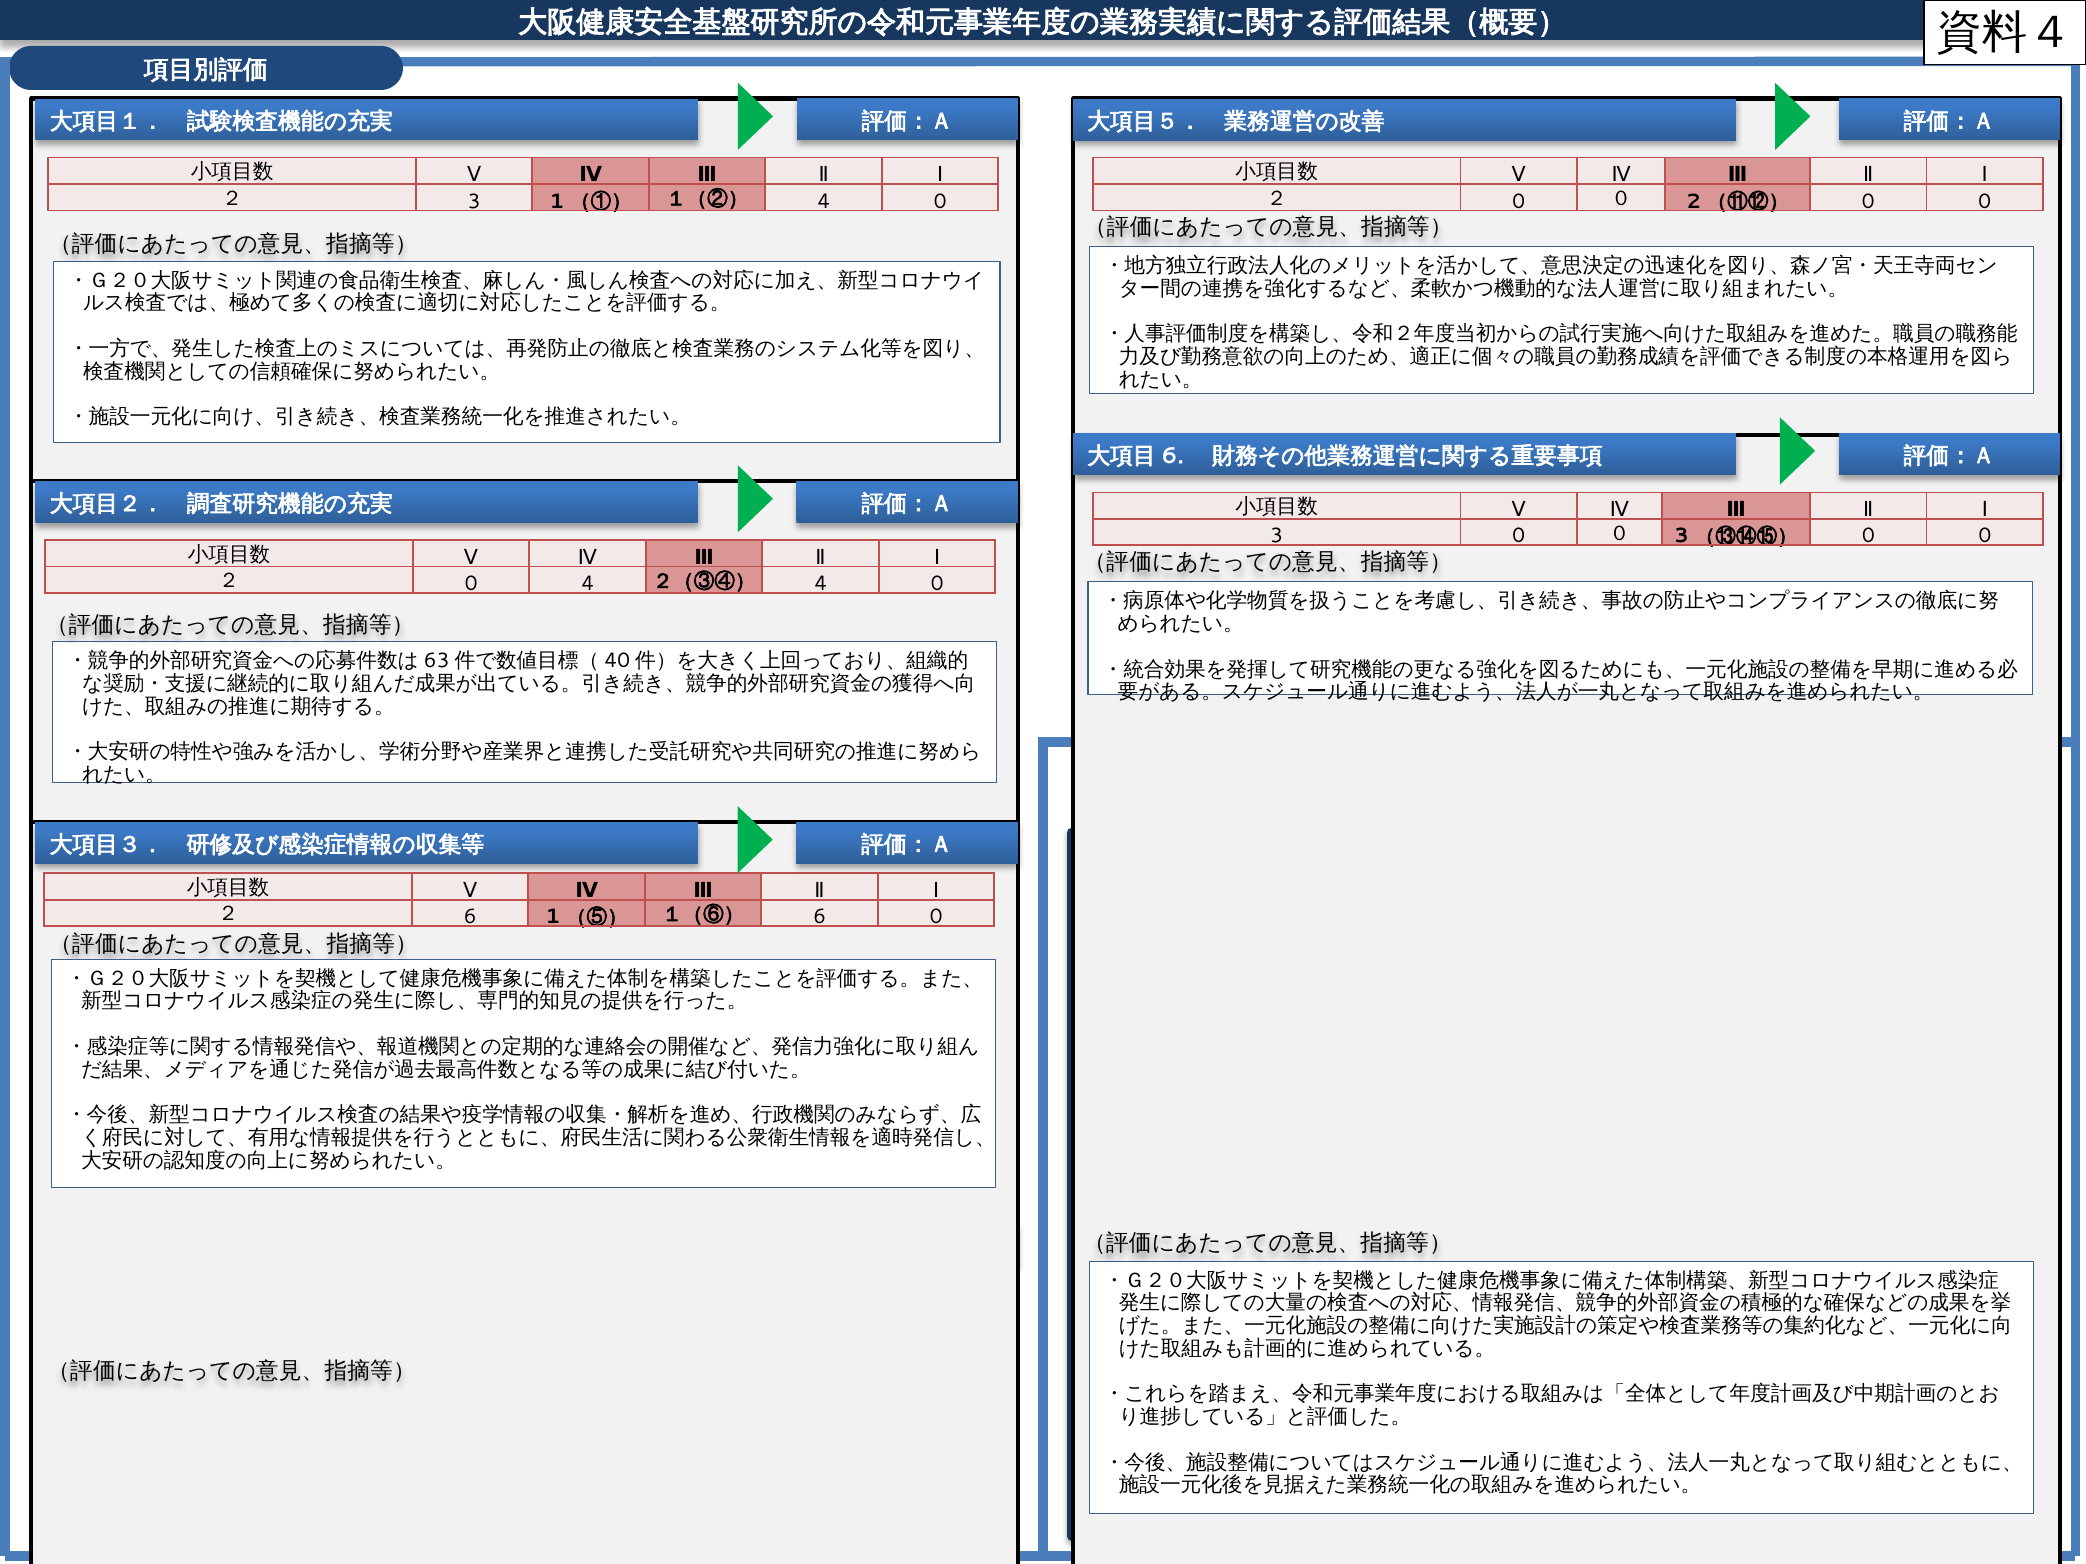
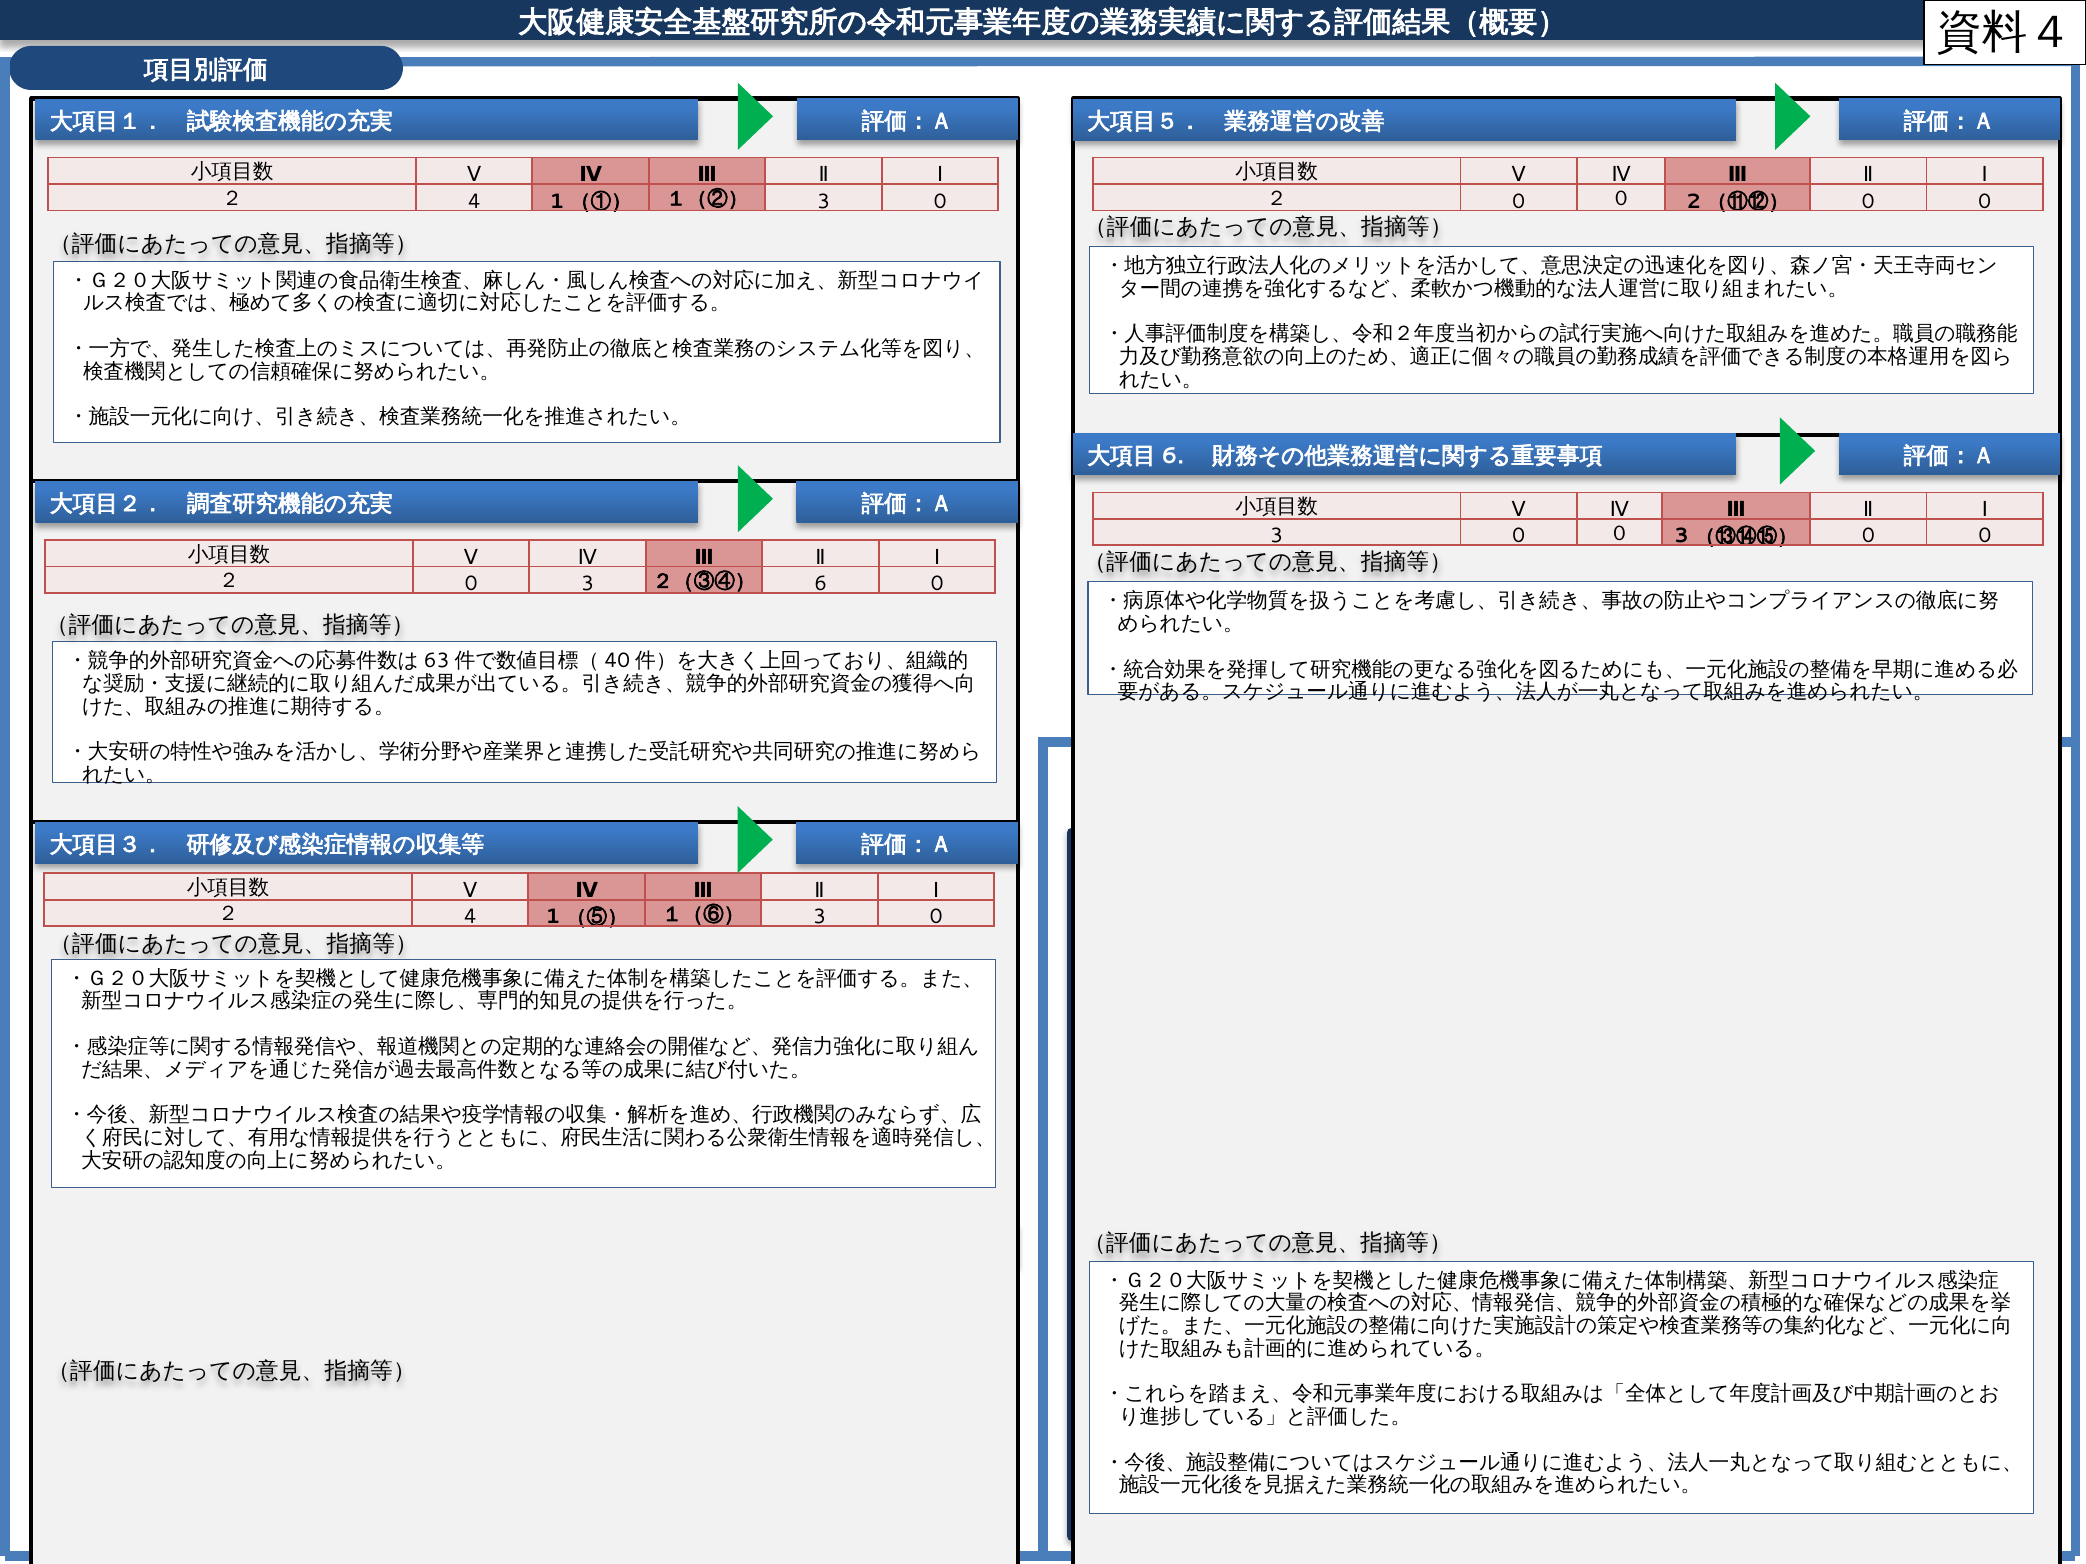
3 at (474, 201): 3 -> 4
１（②） 4: 4 -> 3
0 4: 4 -> 3
２（③④） 4: 4 -> 6
6 at (470, 917): 6 -> 4
１（⑥） 6: 6 -> 3
